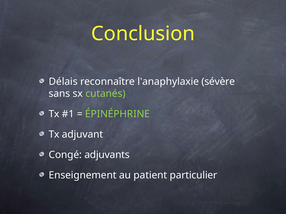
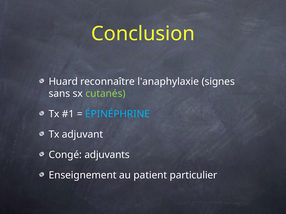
Délais: Délais -> Huard
sévère: sévère -> signes
ÉPINÉPHRINE colour: light green -> light blue
